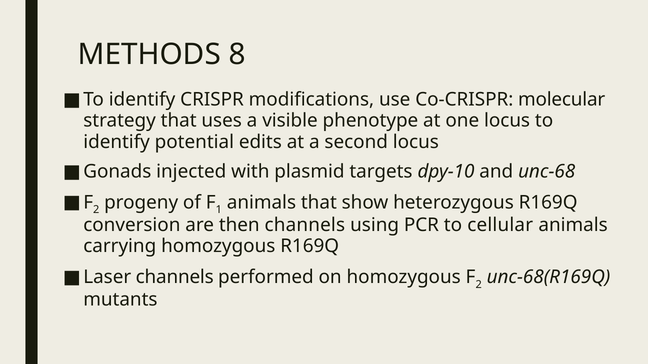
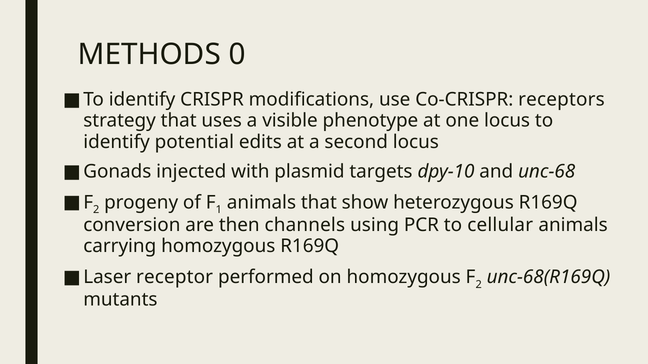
8: 8 -> 0
molecular: molecular -> receptors
Laser channels: channels -> receptor
